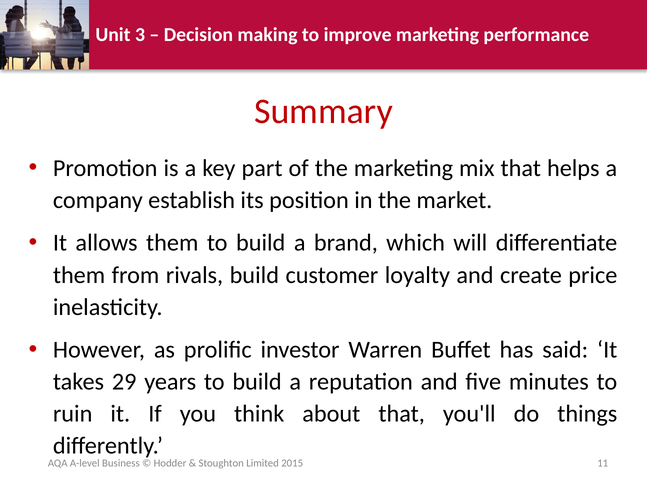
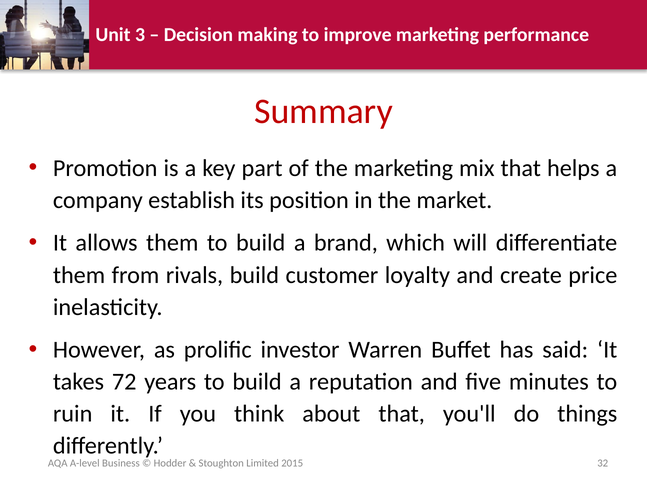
29: 29 -> 72
11: 11 -> 32
